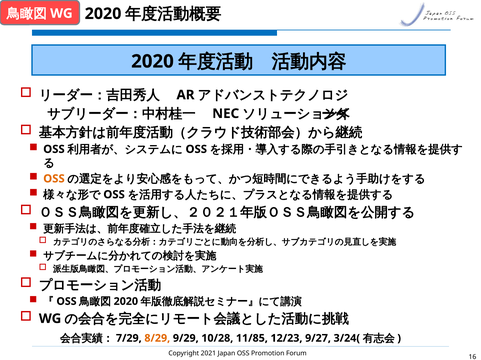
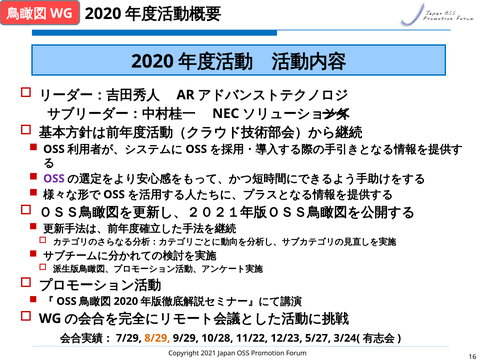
OSS at (54, 179) colour: orange -> purple
11/85: 11/85 -> 11/22
9/27: 9/27 -> 5/27
